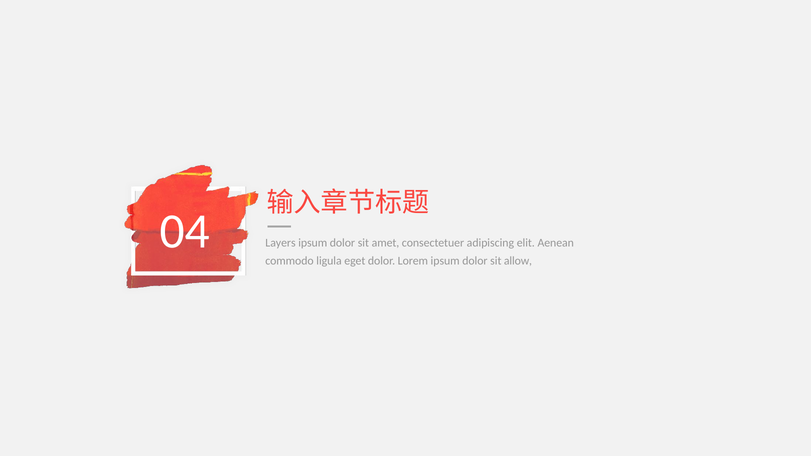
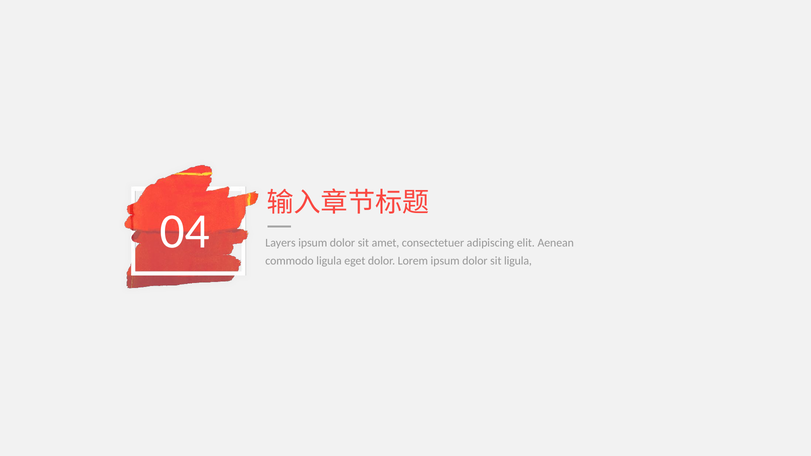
sit allow: allow -> ligula
